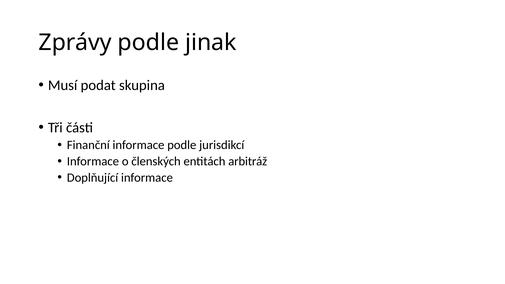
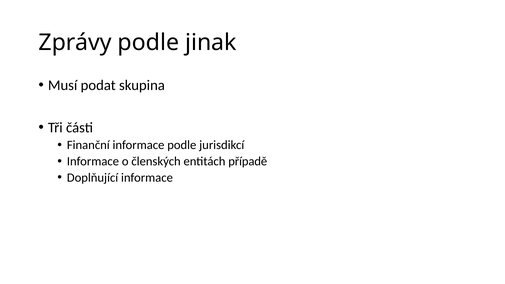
arbitráž: arbitráž -> případě
